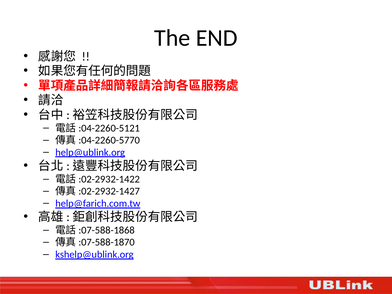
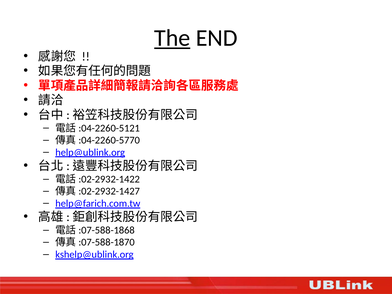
The underline: none -> present
